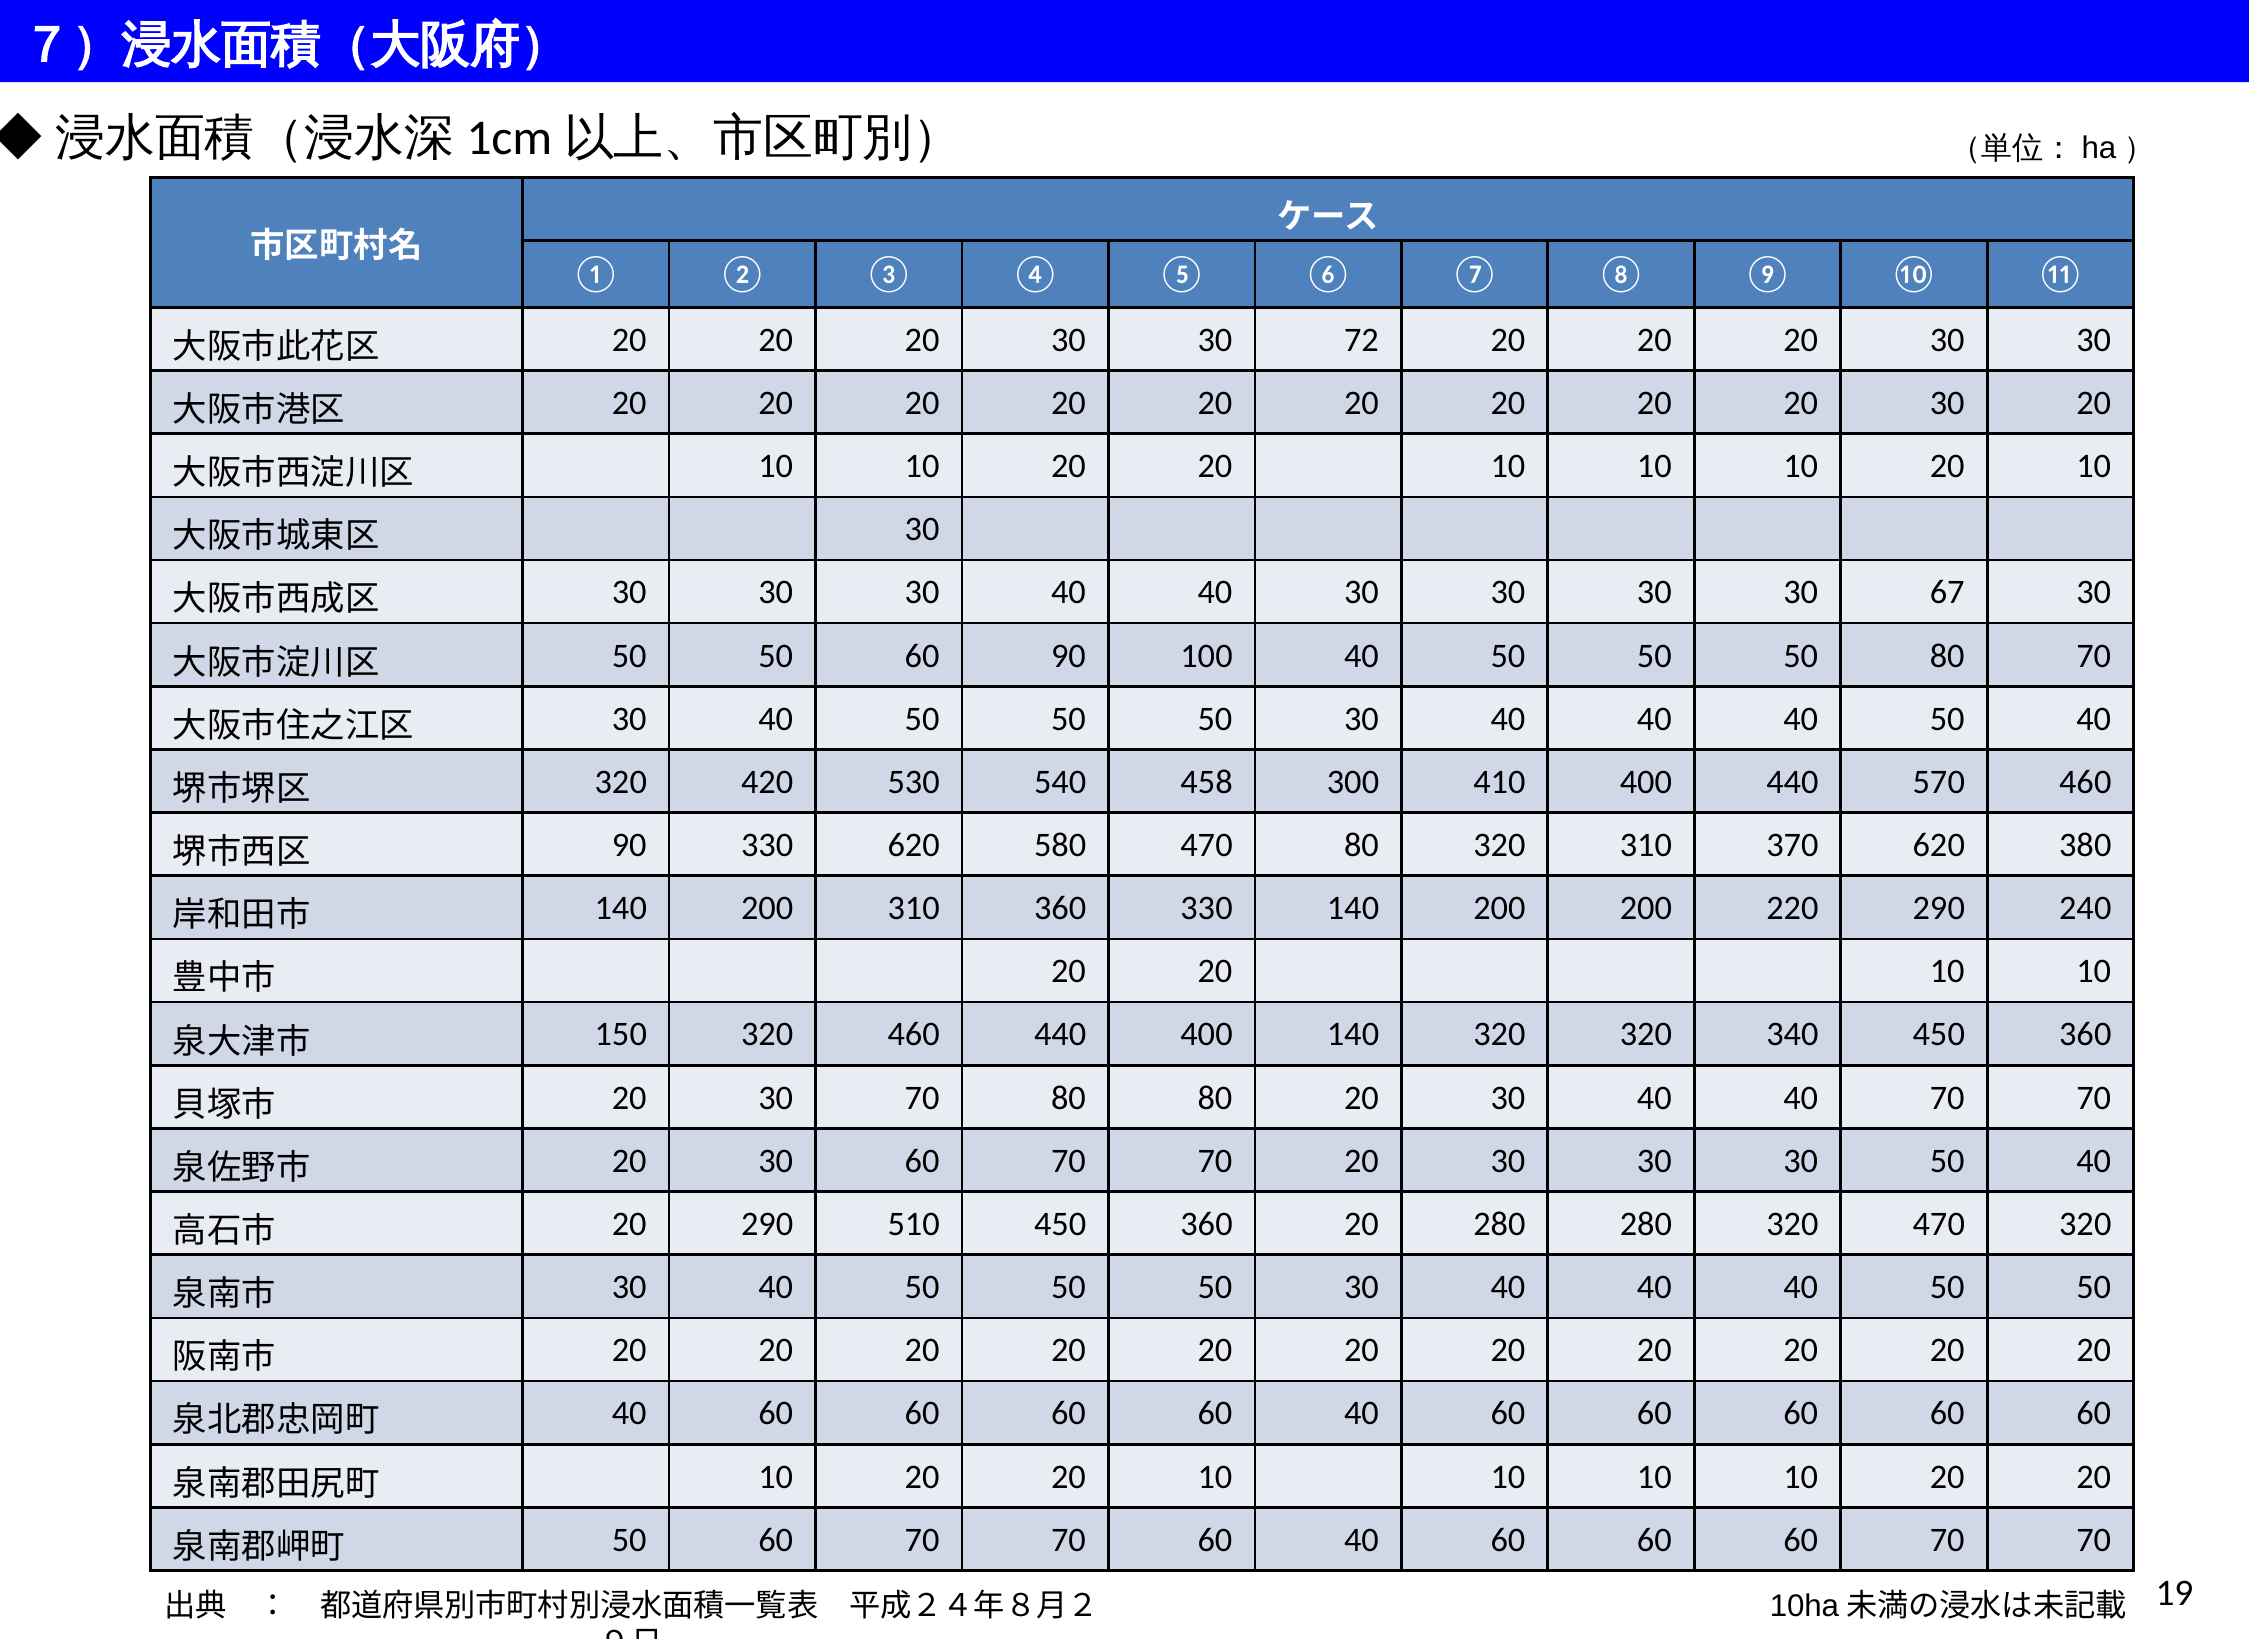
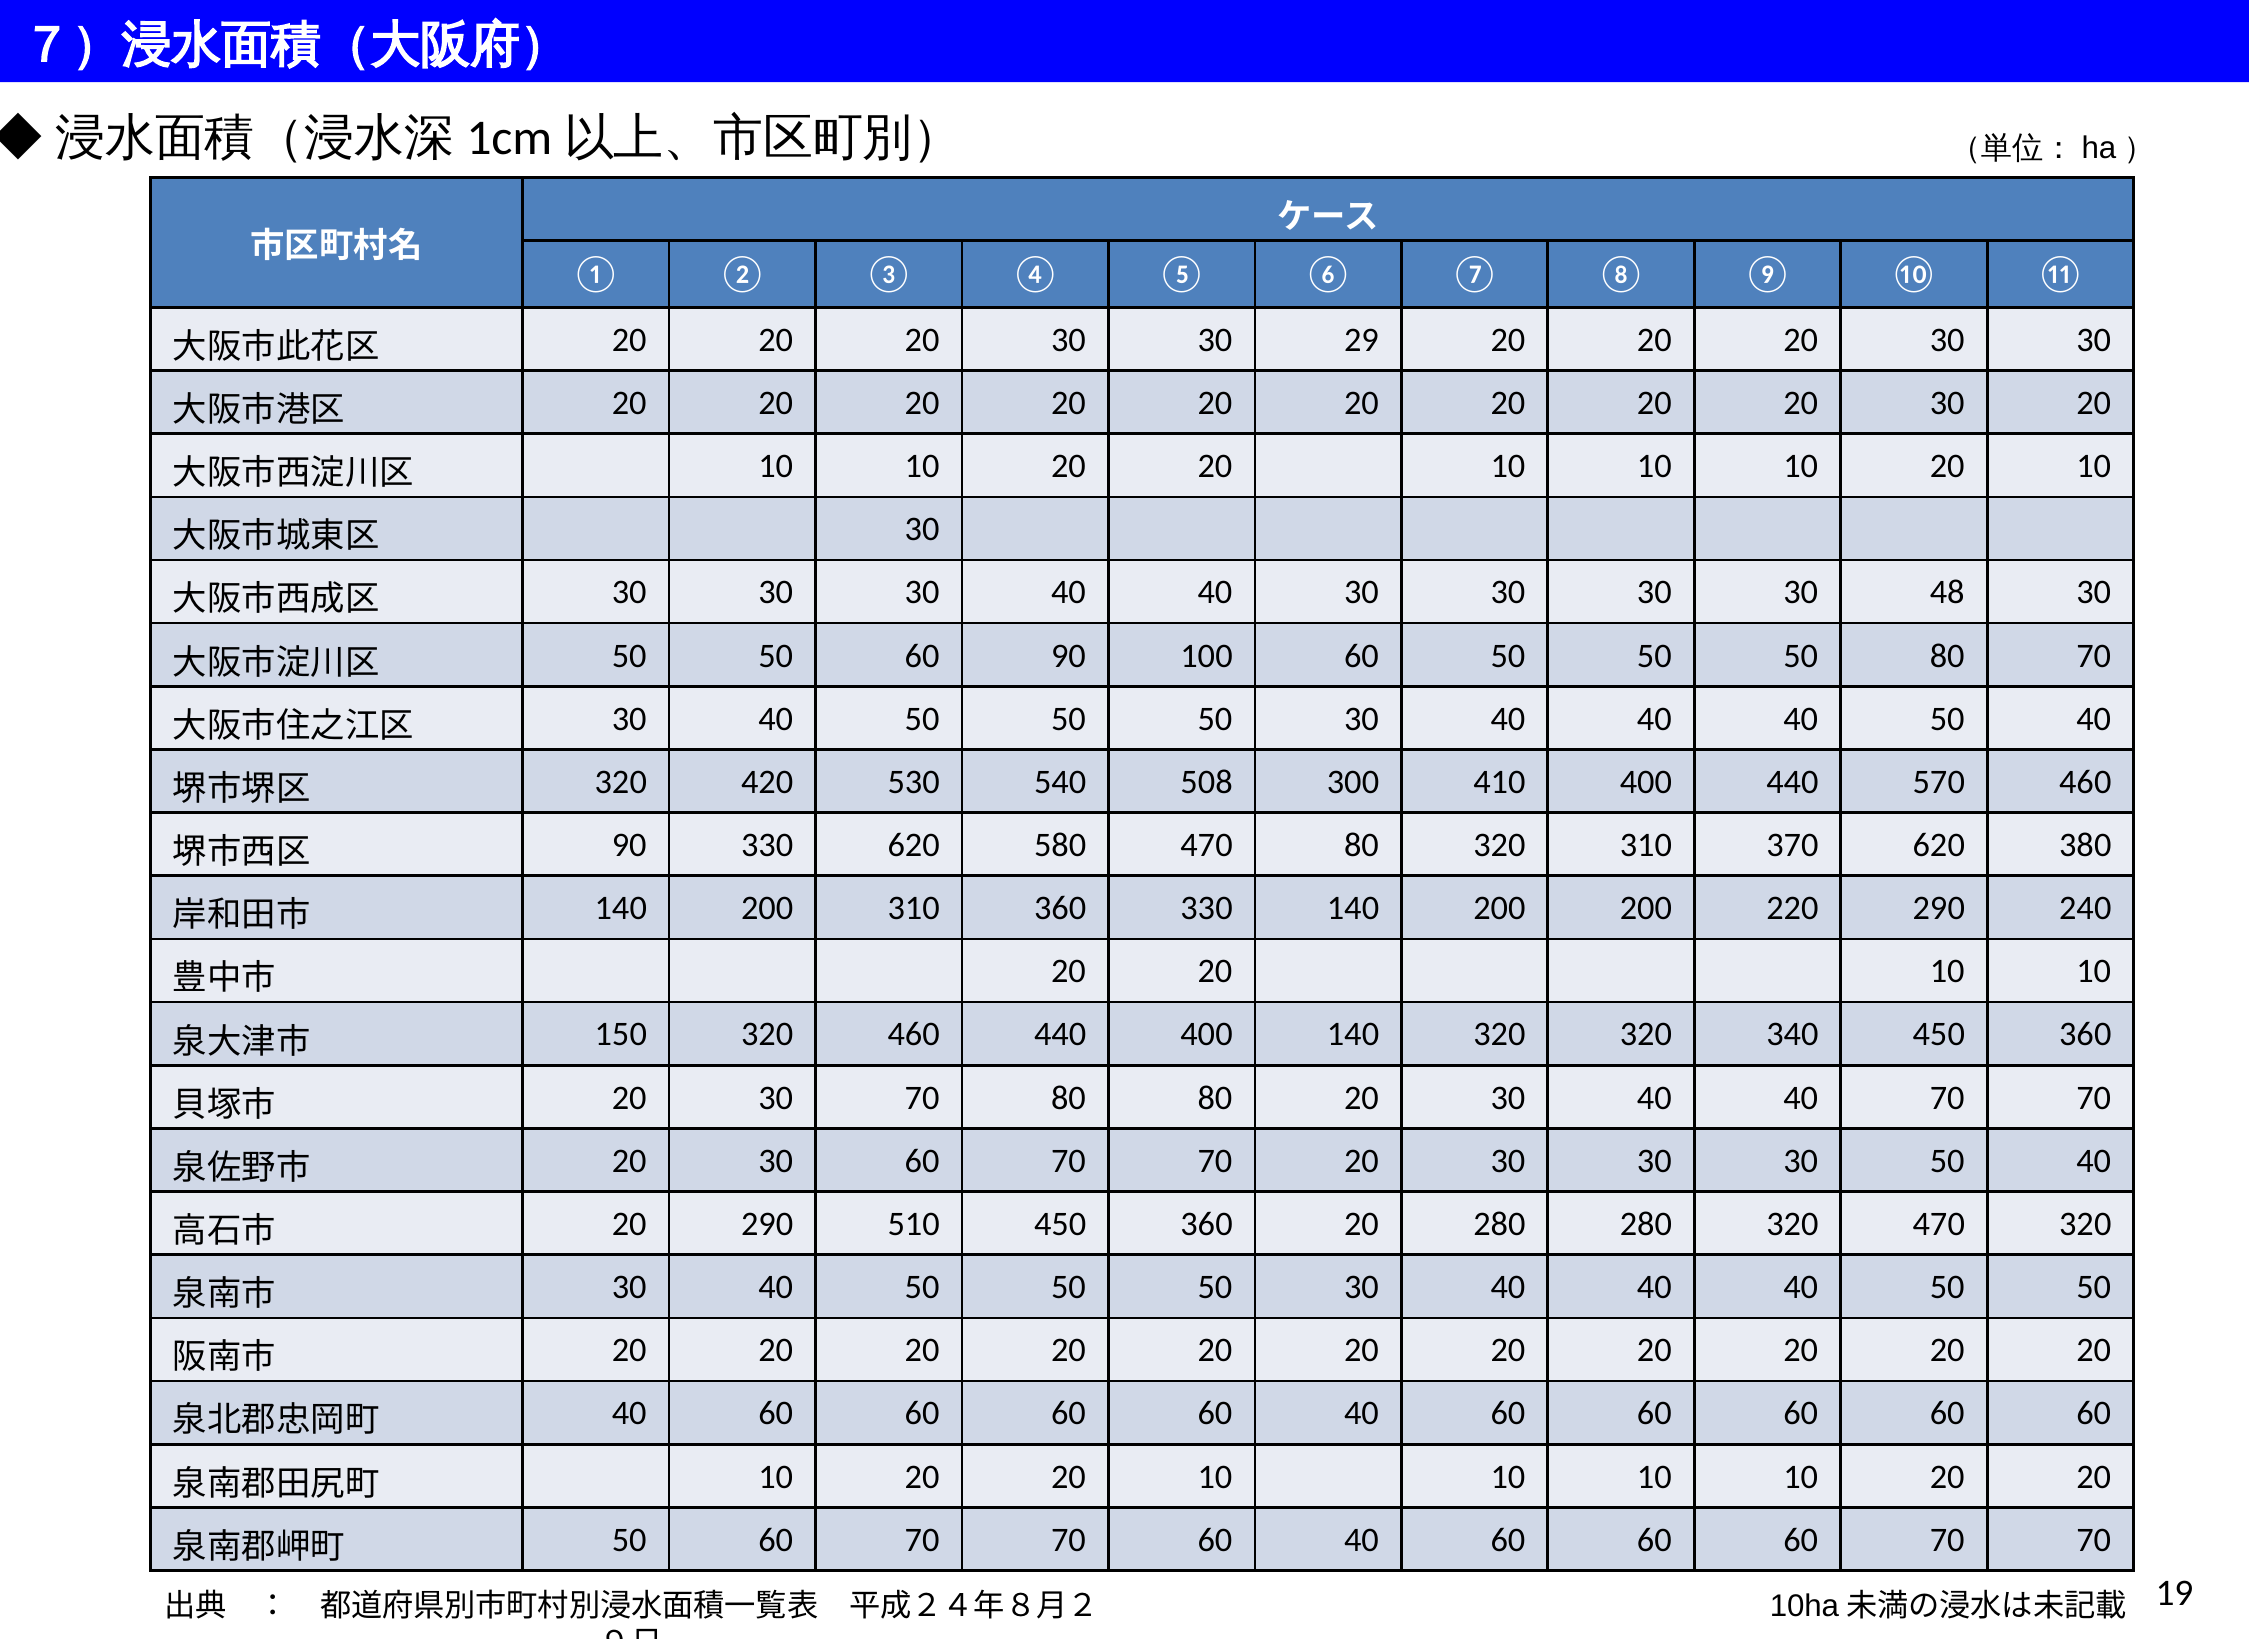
72: 72 -> 29
67: 67 -> 48
100 40: 40 -> 60
458: 458 -> 508
